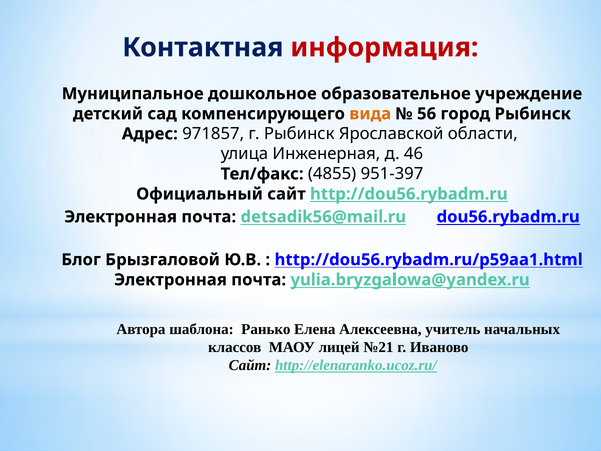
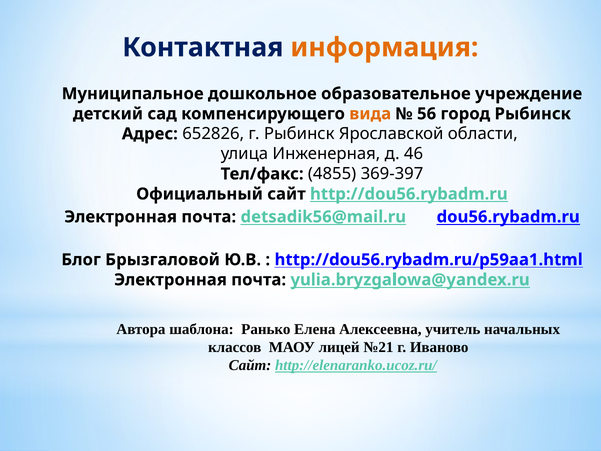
информация colour: red -> orange
971857: 971857 -> 652826
951-397: 951-397 -> 369-397
